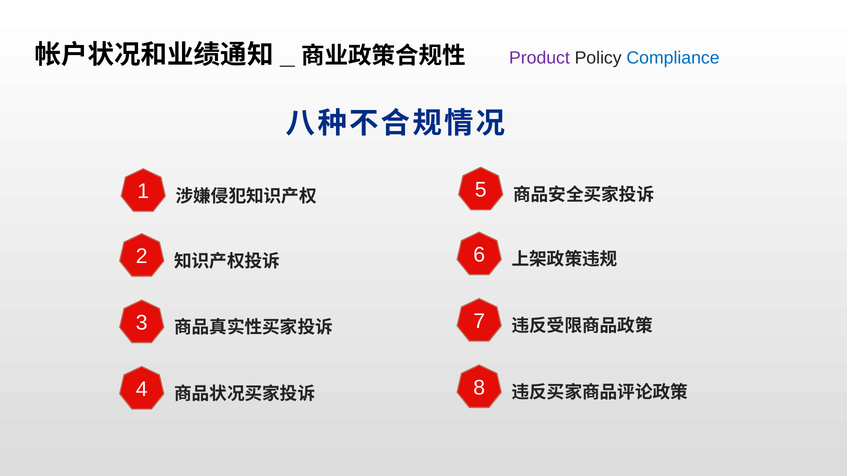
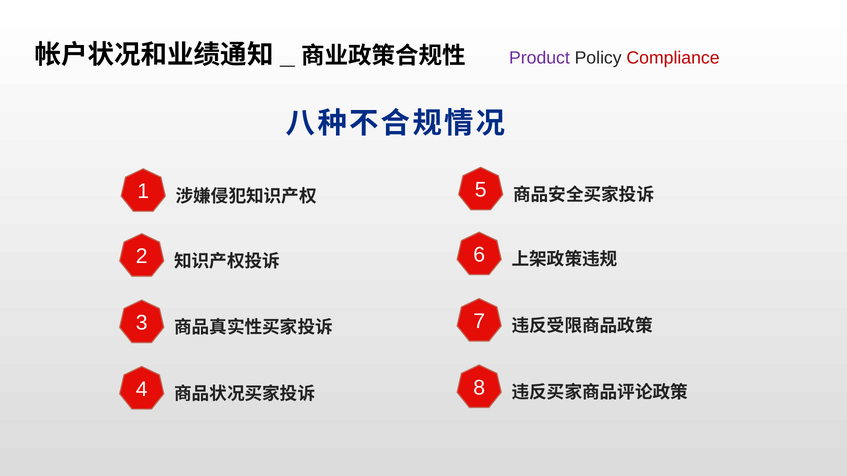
Compliance colour: blue -> red
